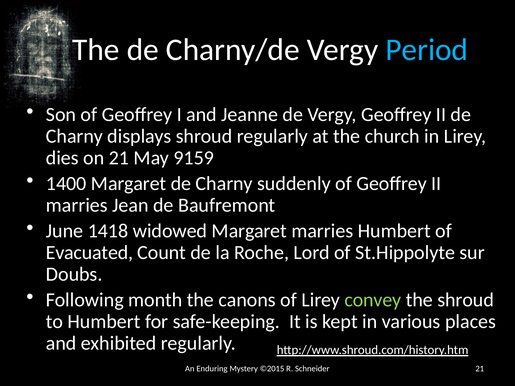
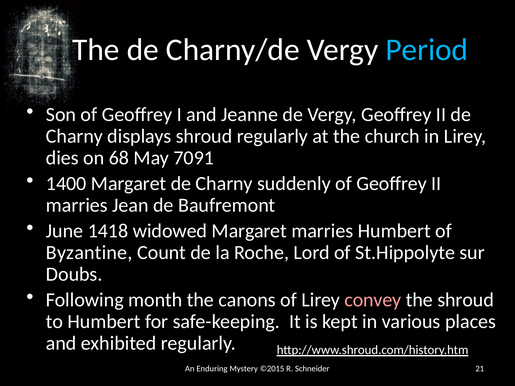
on 21: 21 -> 68
9159: 9159 -> 7091
Evacuated: Evacuated -> Byzantine
convey colour: light green -> pink
